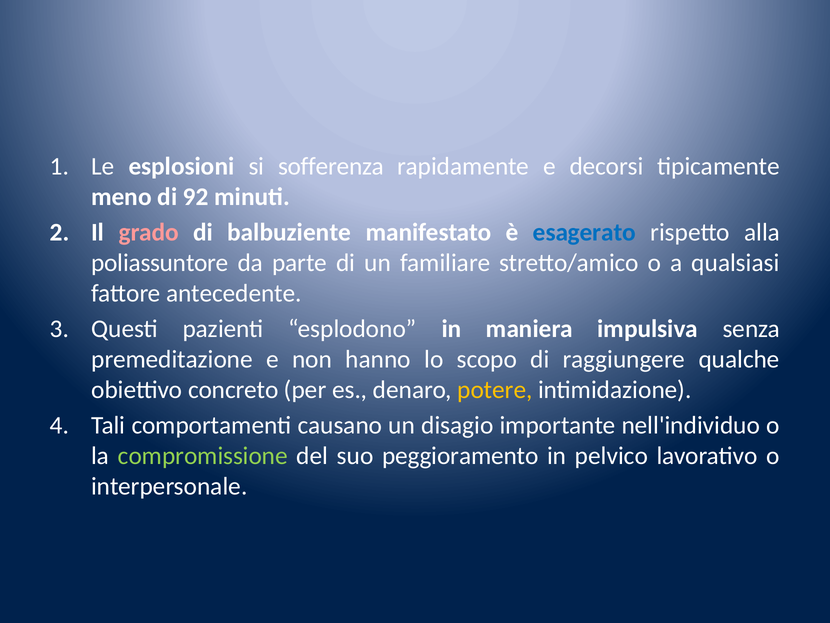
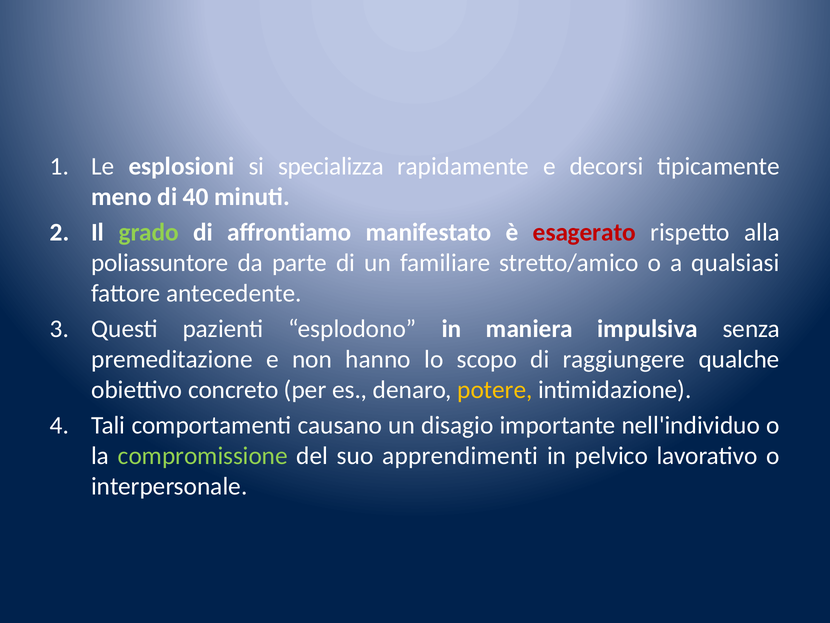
sofferenza: sofferenza -> specializza
92: 92 -> 40
grado colour: pink -> light green
balbuziente: balbuziente -> affrontiamo
esagerato colour: blue -> red
peggioramento: peggioramento -> apprendimenti
